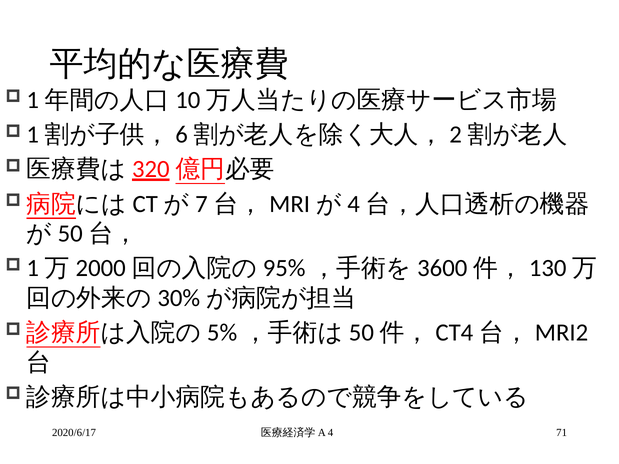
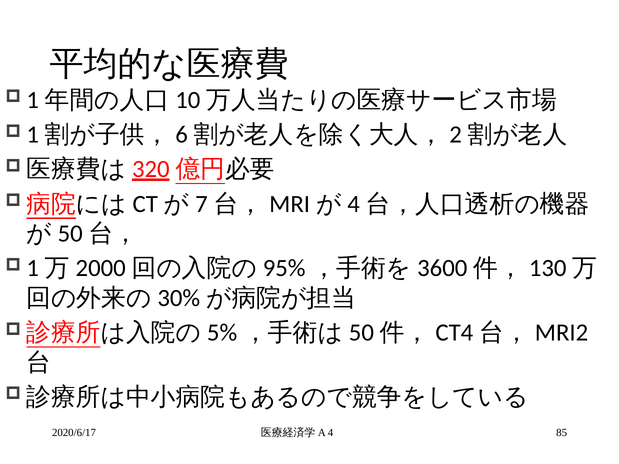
71: 71 -> 85
